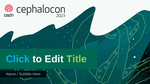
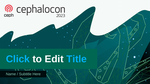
Title colour: light green -> light blue
